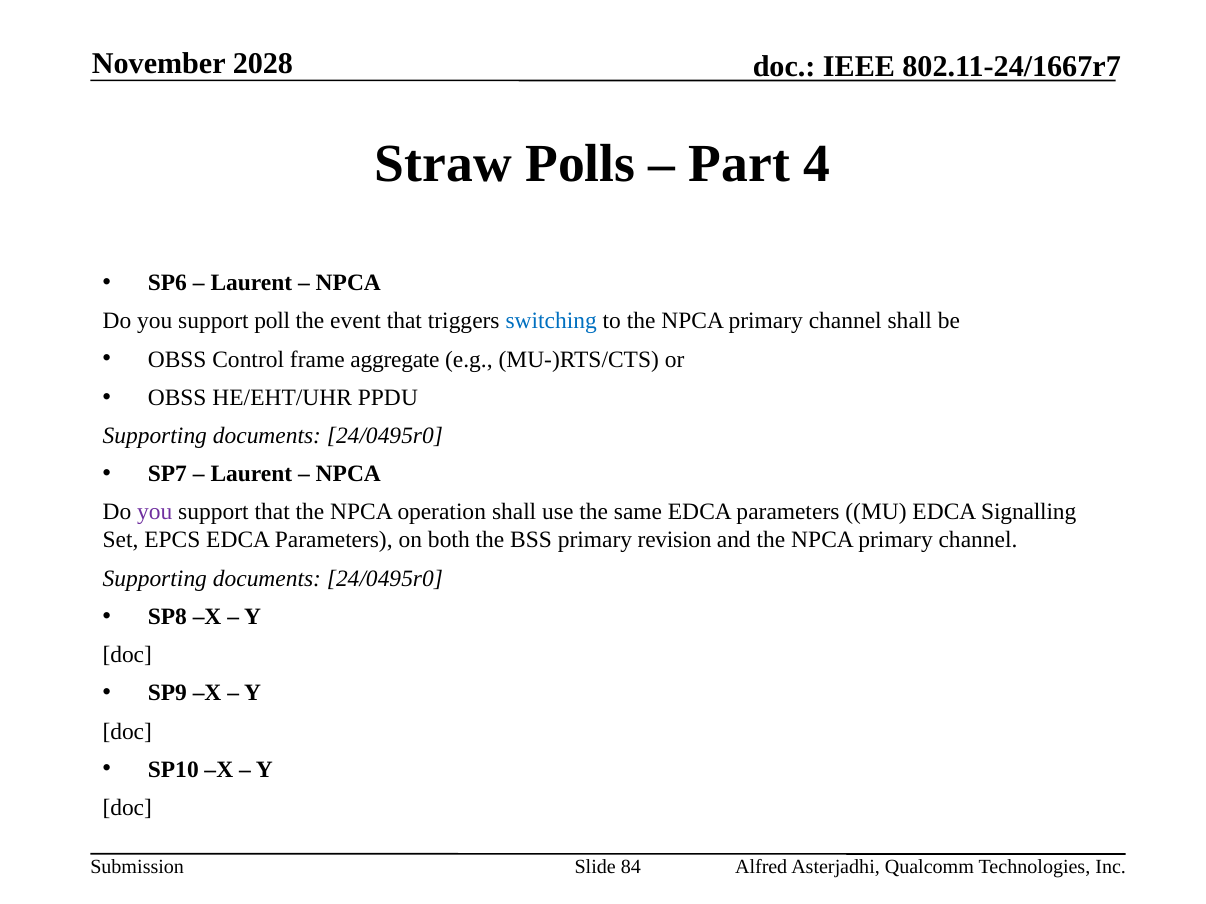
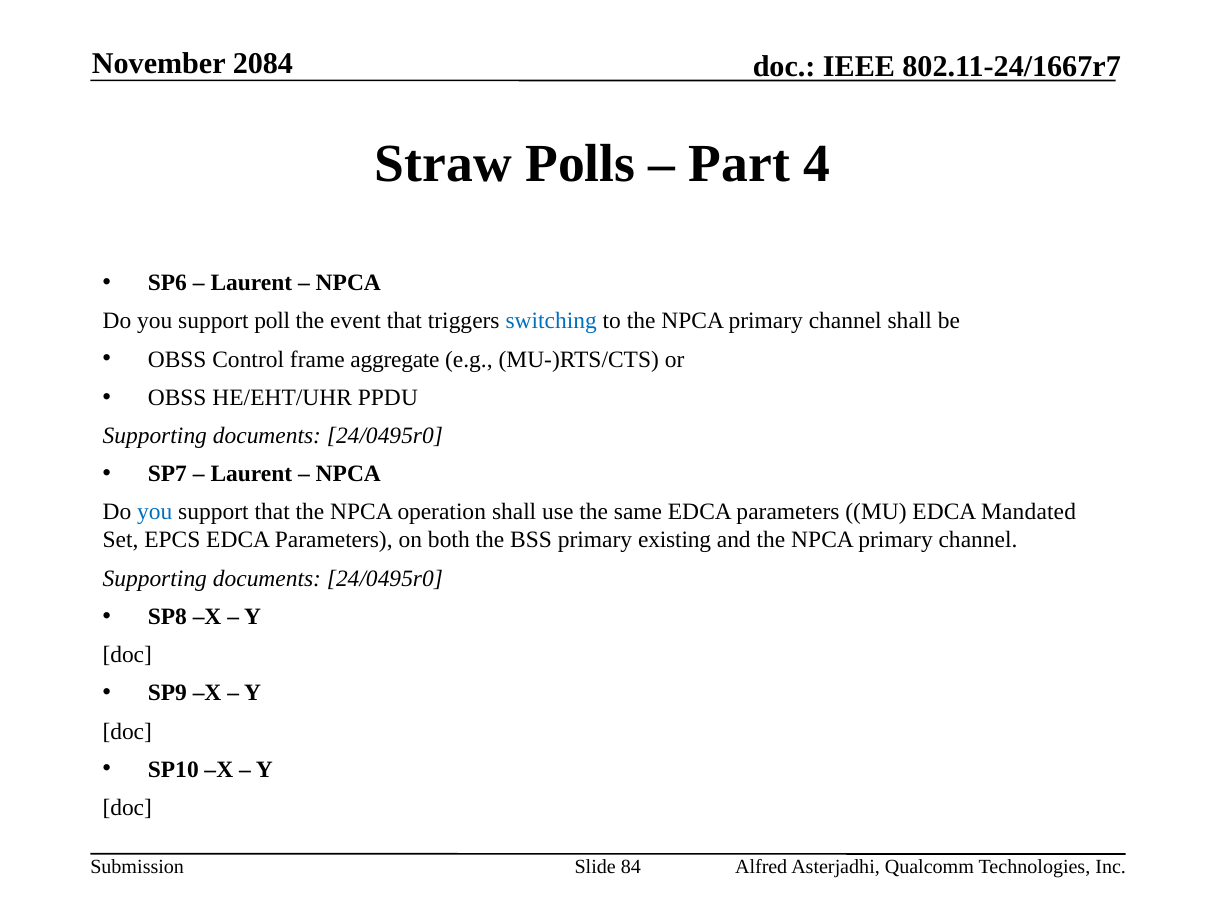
2028: 2028 -> 2084
you at (155, 512) colour: purple -> blue
Signalling: Signalling -> Mandated
revision: revision -> existing
